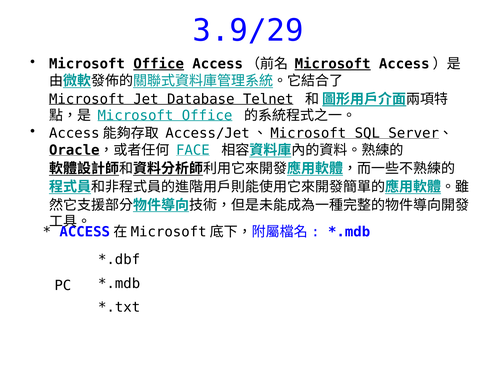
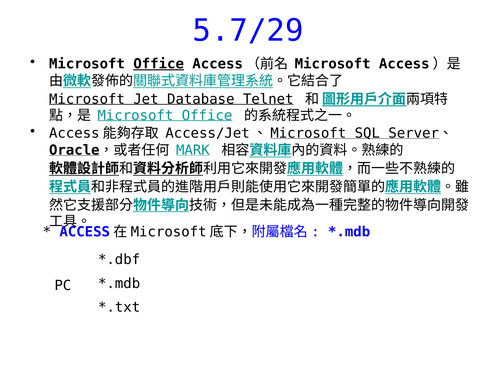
3.9/29: 3.9/29 -> 5.7/29
Microsoft at (333, 64) underline: present -> none
FACE: FACE -> MARK
